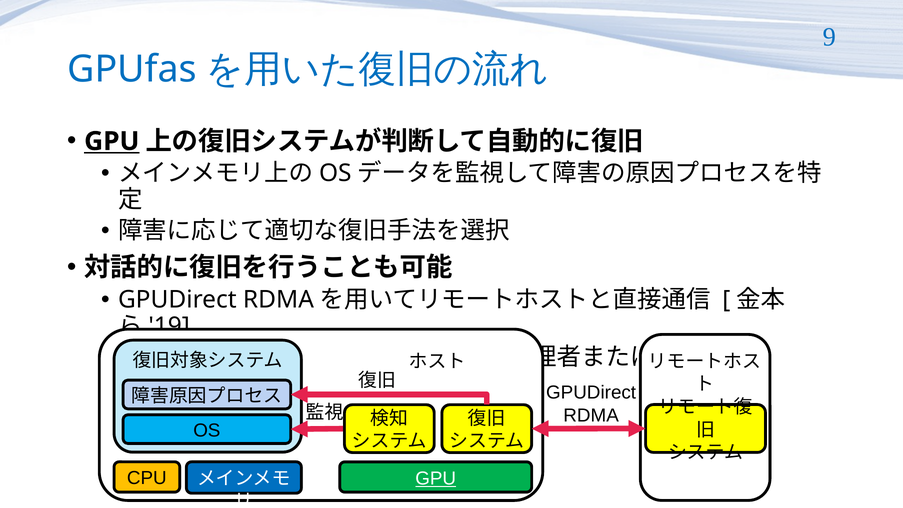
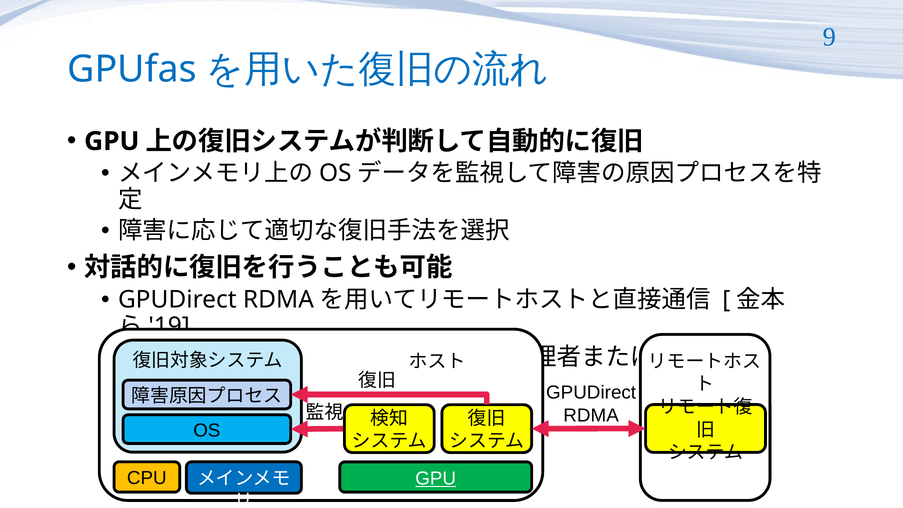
GPU at (112, 141) underline: present -> none
